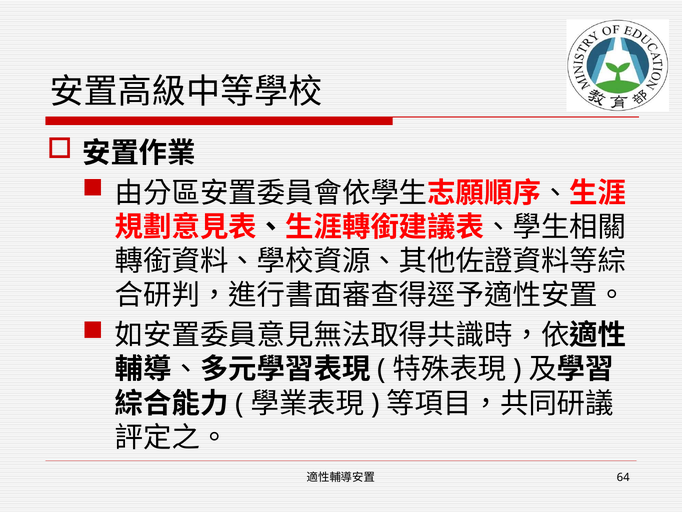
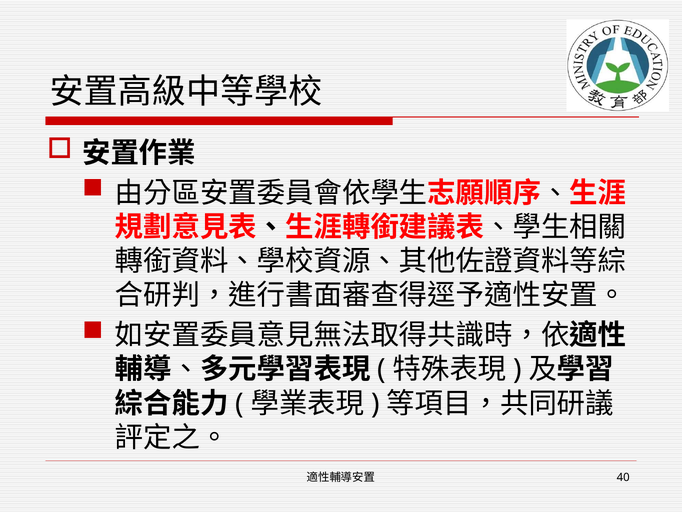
64: 64 -> 40
